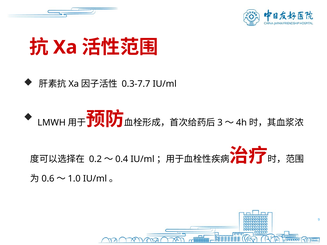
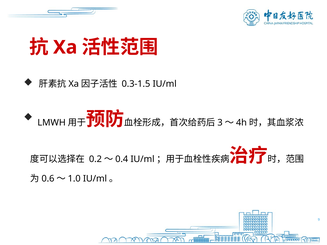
0.3-7.7: 0.3-7.7 -> 0.3-1.5
